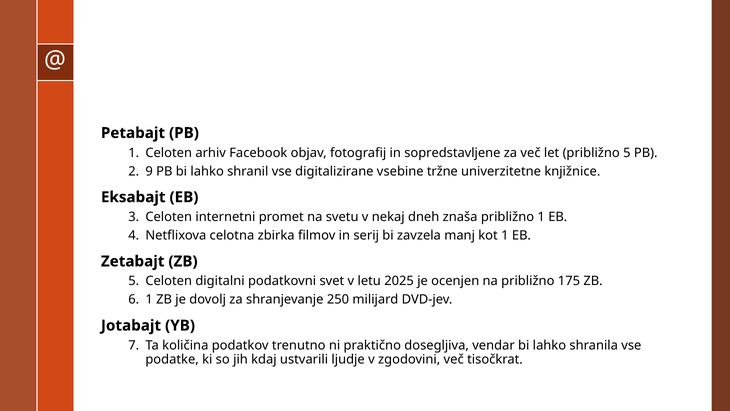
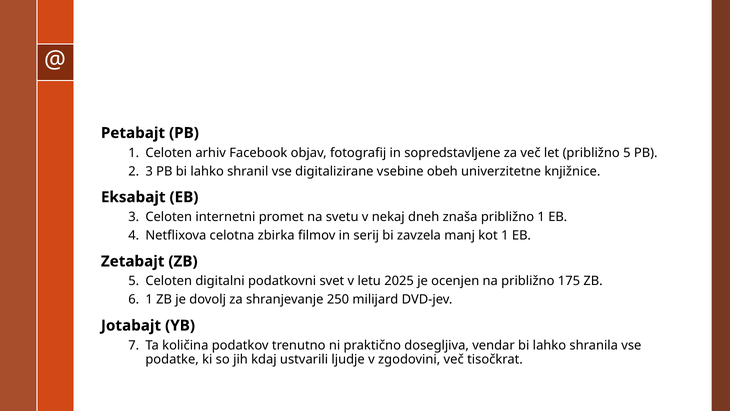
9 at (149, 171): 9 -> 3
tržne: tržne -> obeh
